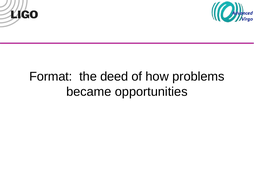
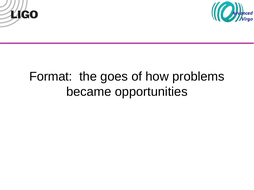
deed: deed -> goes
